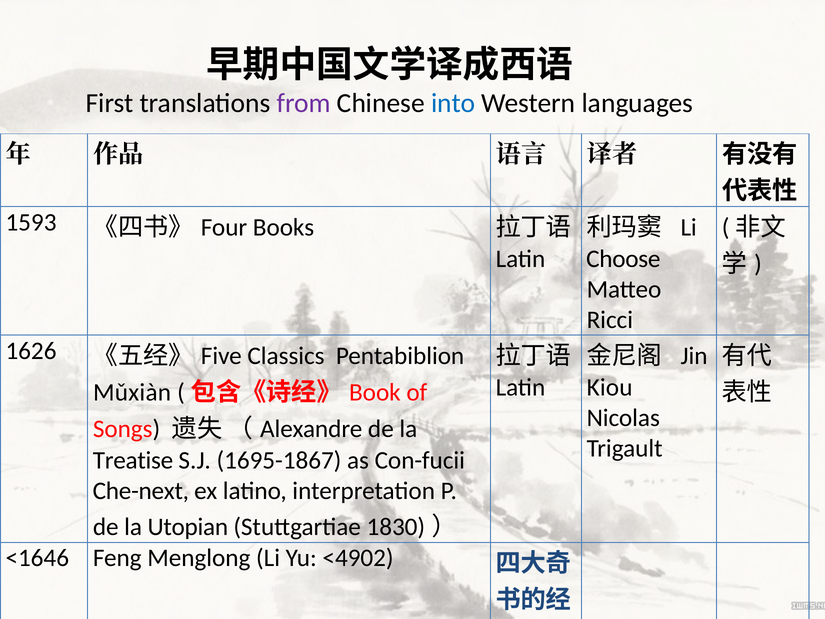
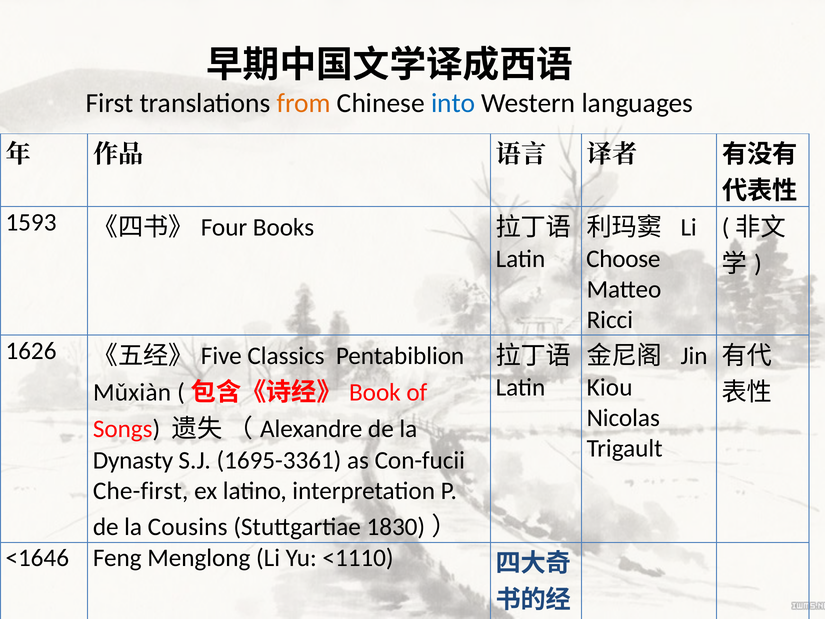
from colour: purple -> orange
Treatise: Treatise -> Dynasty
1695-1867: 1695-1867 -> 1695-3361
Che-next: Che-next -> Che-first
Utopian: Utopian -> Cousins
<4902: <4902 -> <1110
